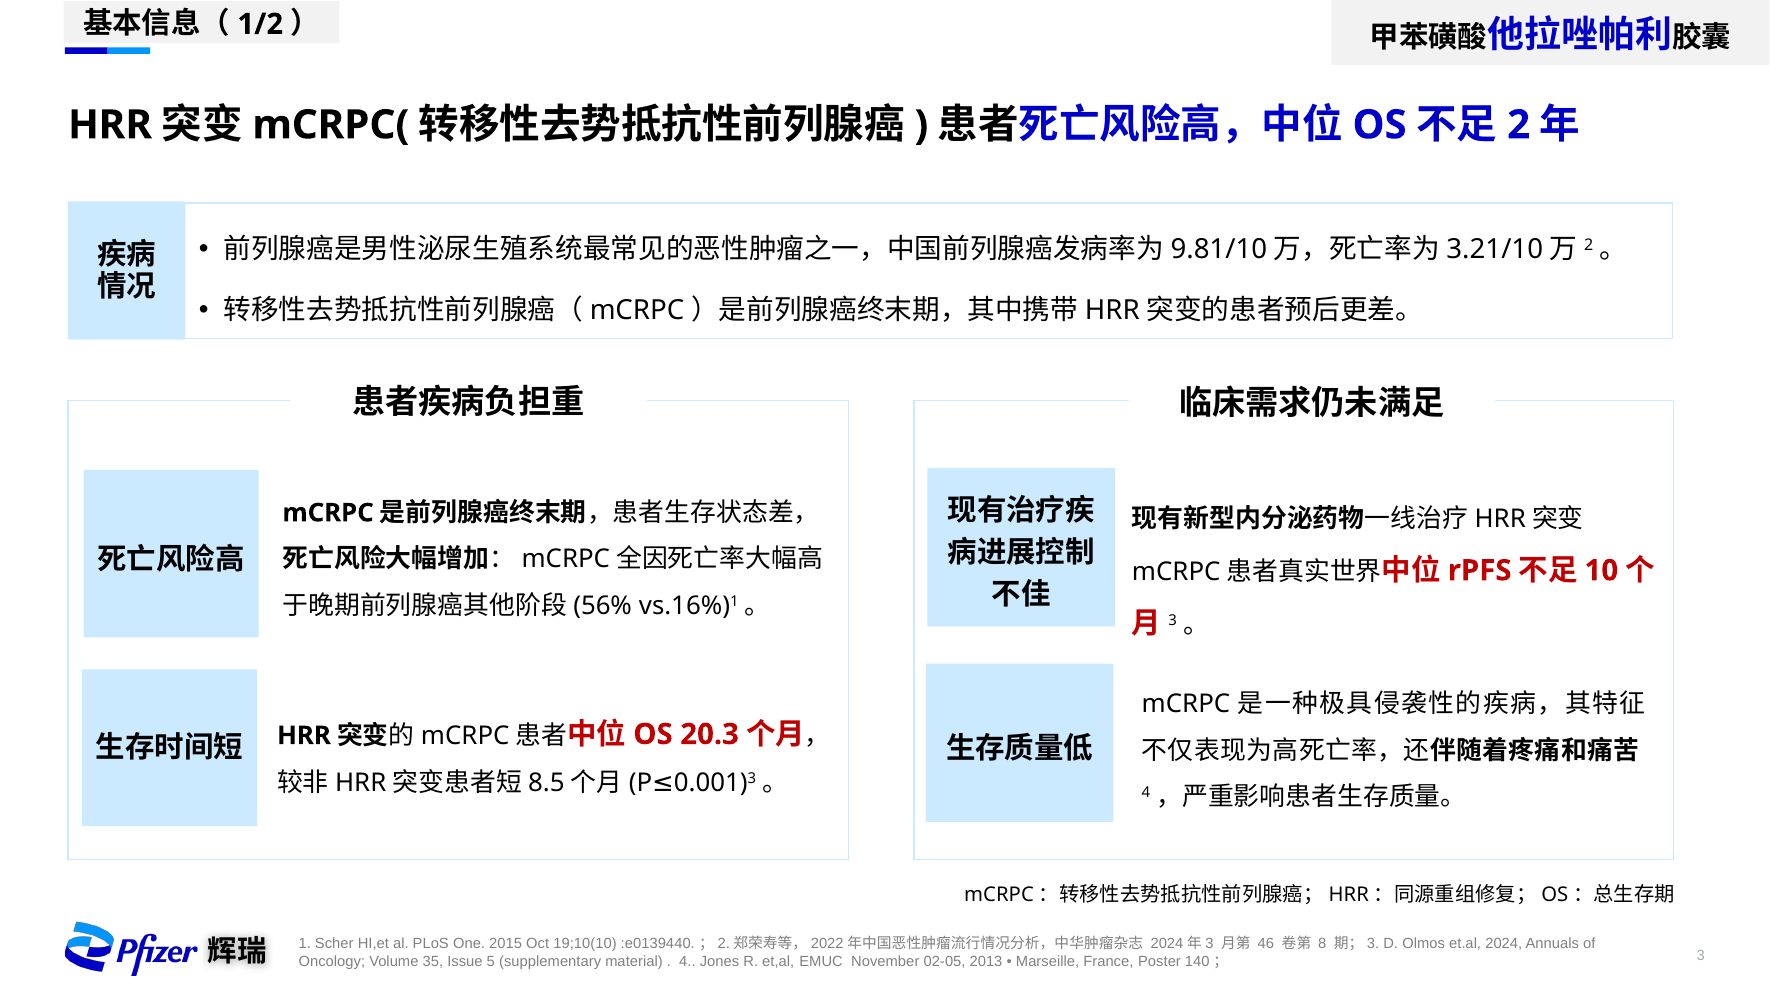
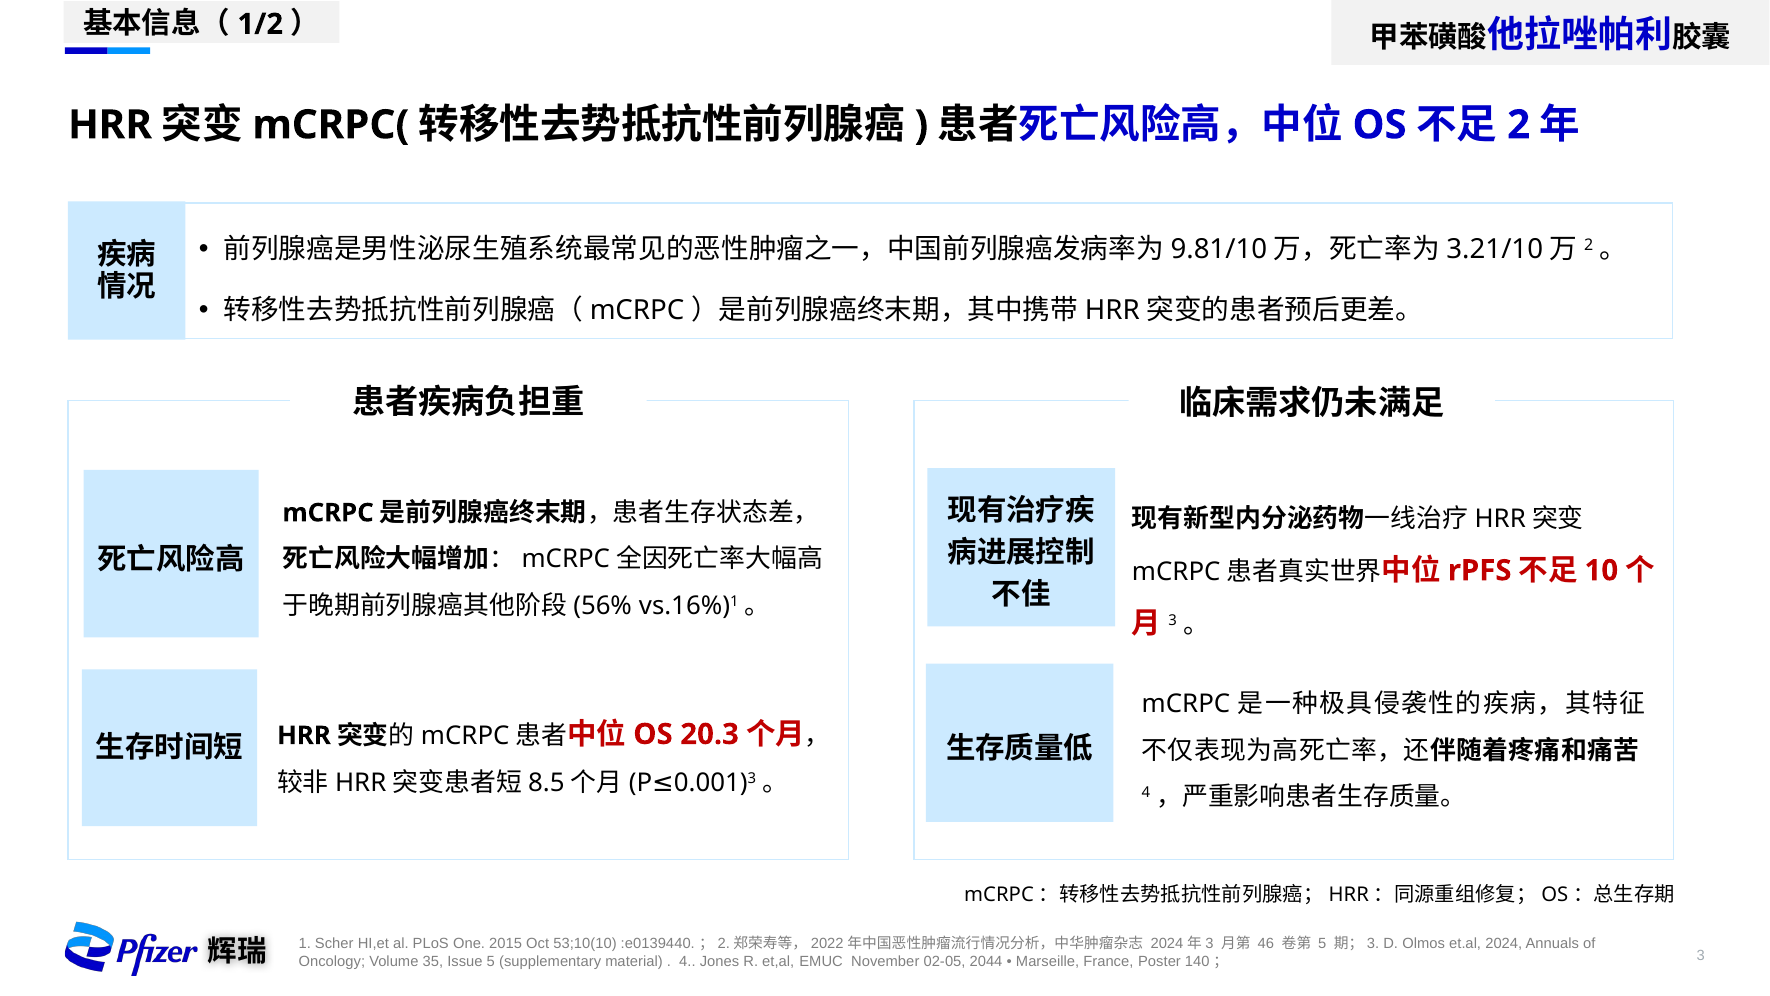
19;10(10: 19;10(10 -> 53;10(10
8 at (1322, 943): 8 -> 5
2013: 2013 -> 2044
